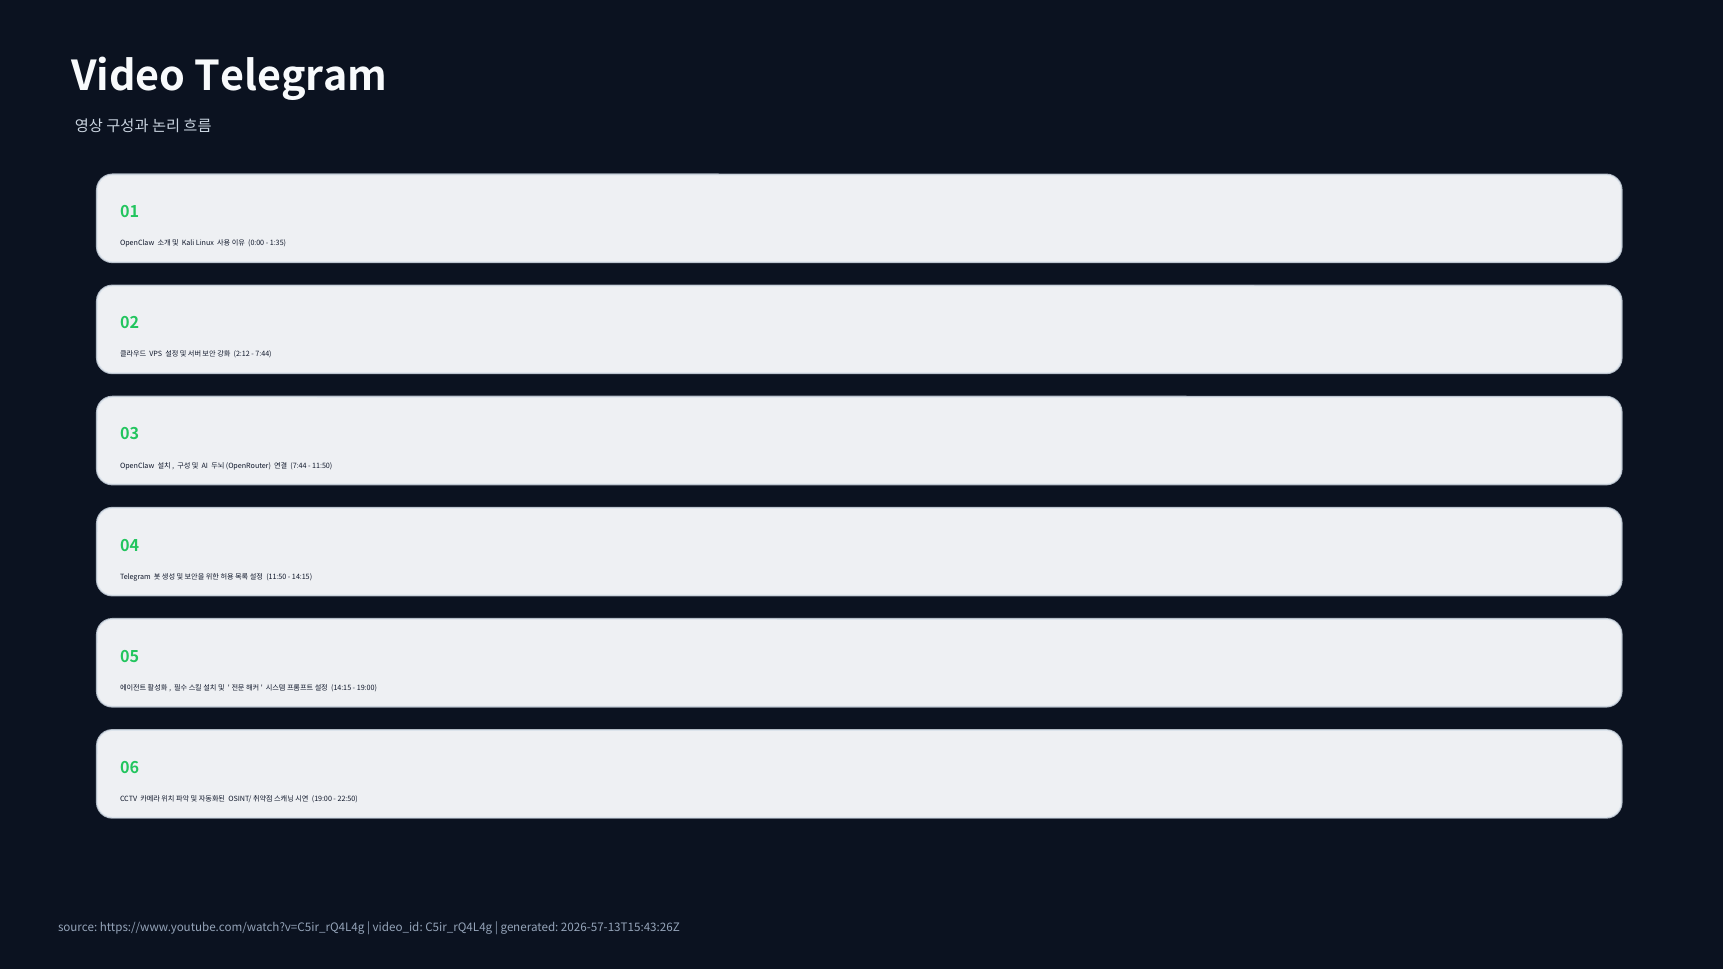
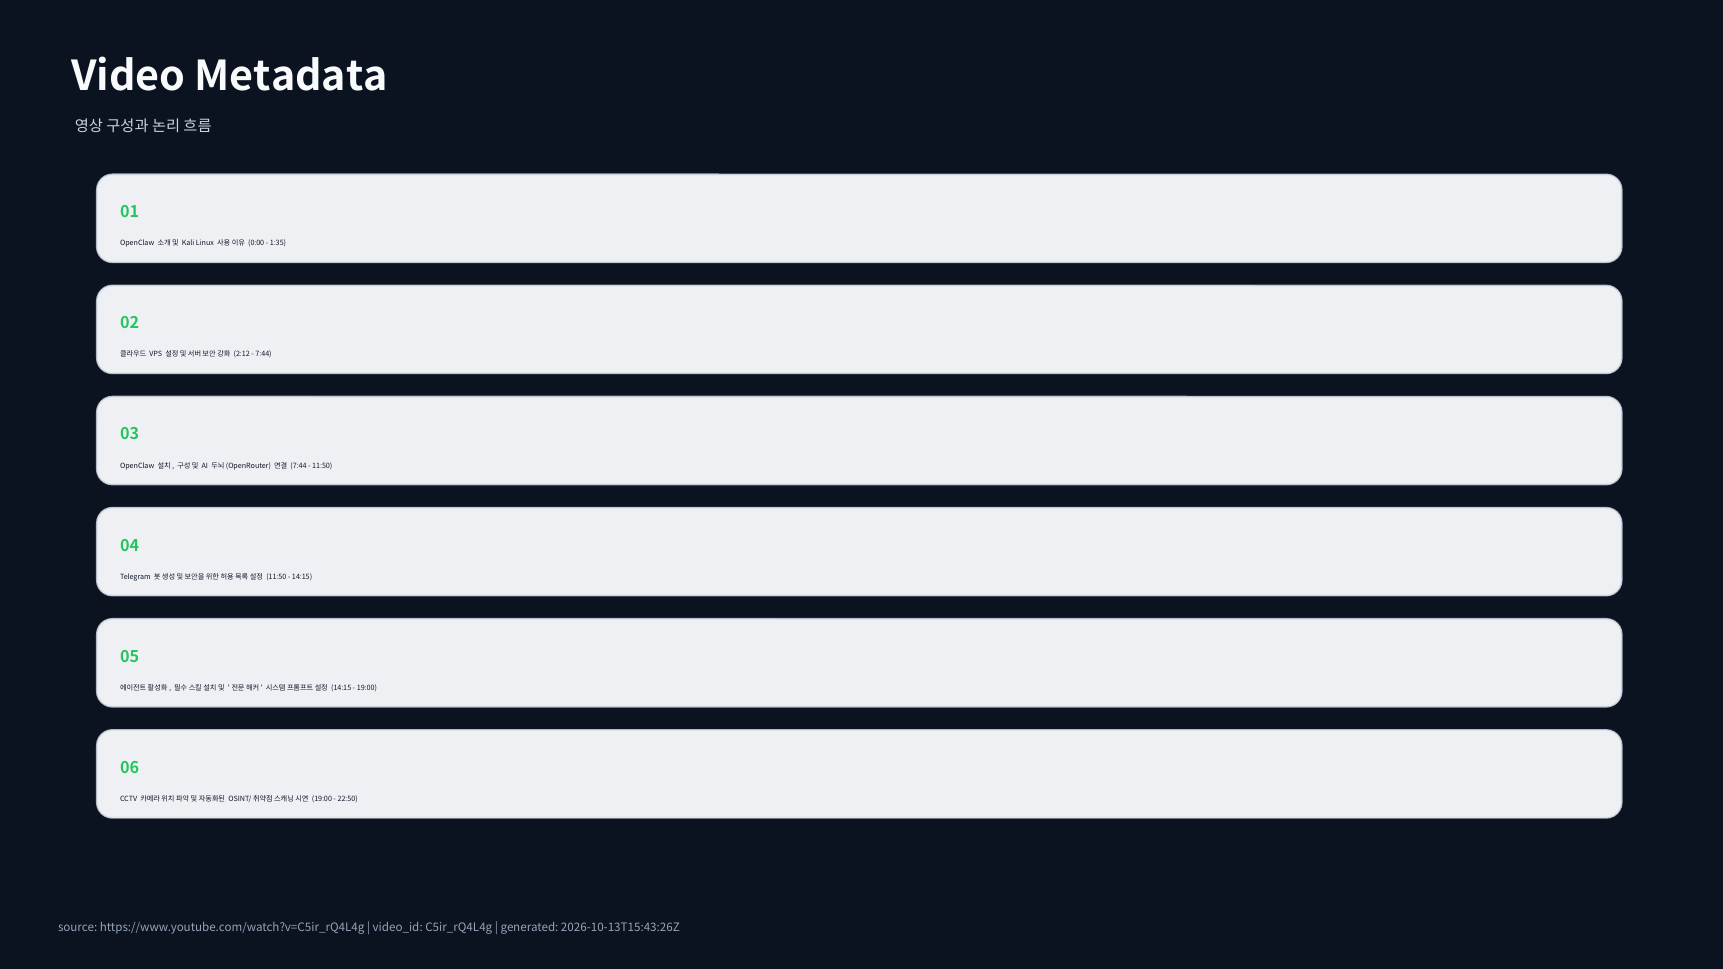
Video Telegram: Telegram -> Metadata
2026-57-13T15:43:26Z: 2026-57-13T15:43:26Z -> 2026-10-13T15:43:26Z
